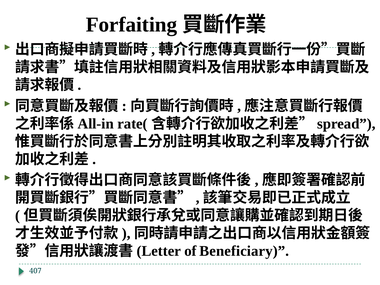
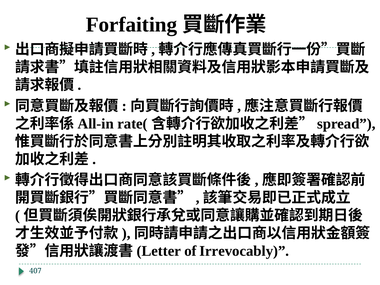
Beneficiary: Beneficiary -> Irrevocably
